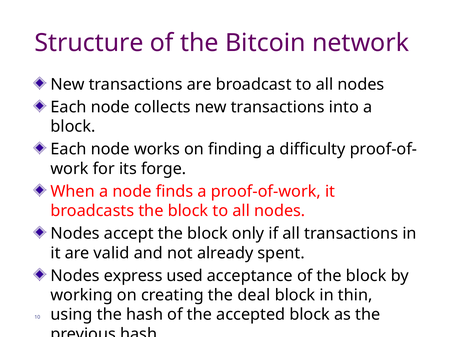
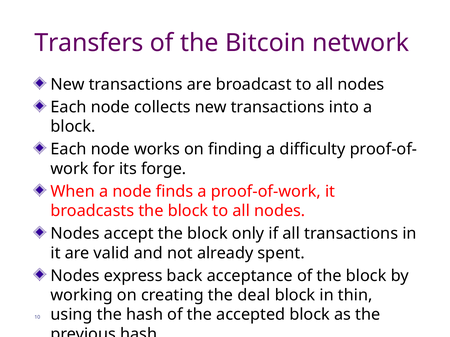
Structure: Structure -> Transfers
used: used -> back
